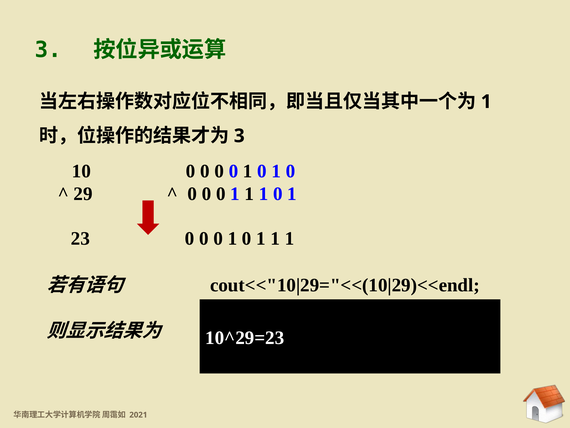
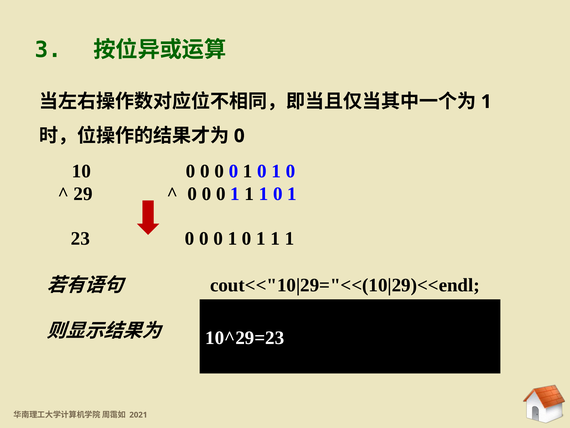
3 at (239, 136): 3 -> 0
